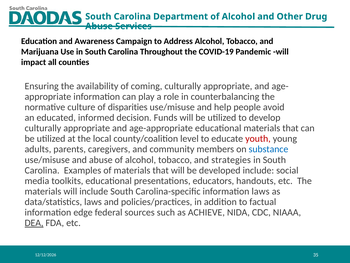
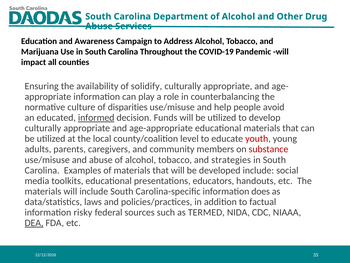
coming: coming -> solidify
informed underline: none -> present
substance colour: blue -> red
information laws: laws -> does
edge: edge -> risky
ACHIEVE: ACHIEVE -> TERMED
